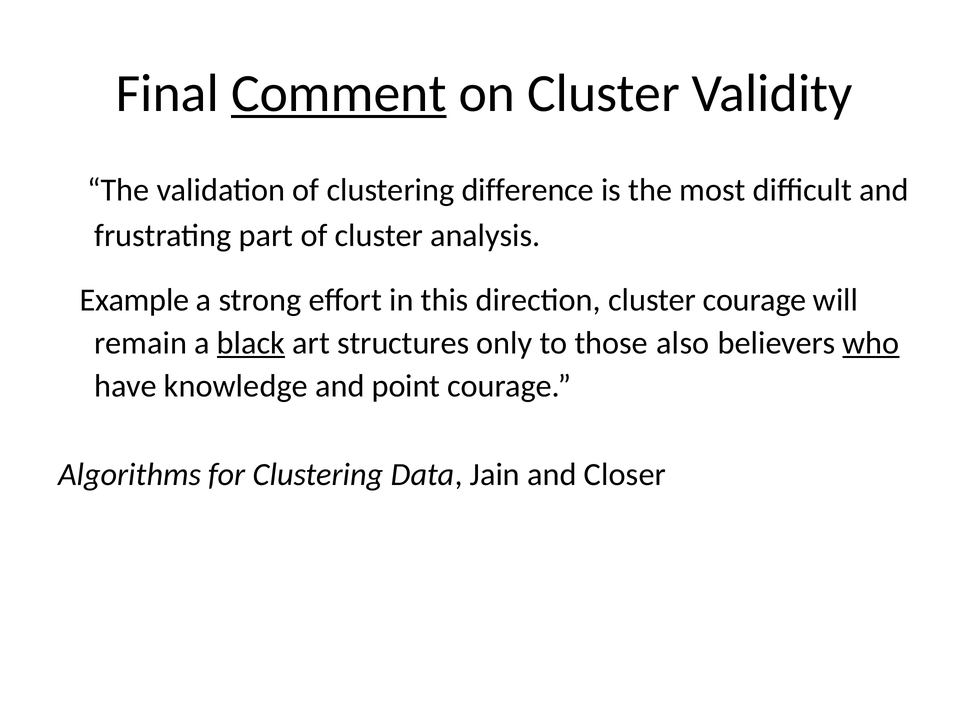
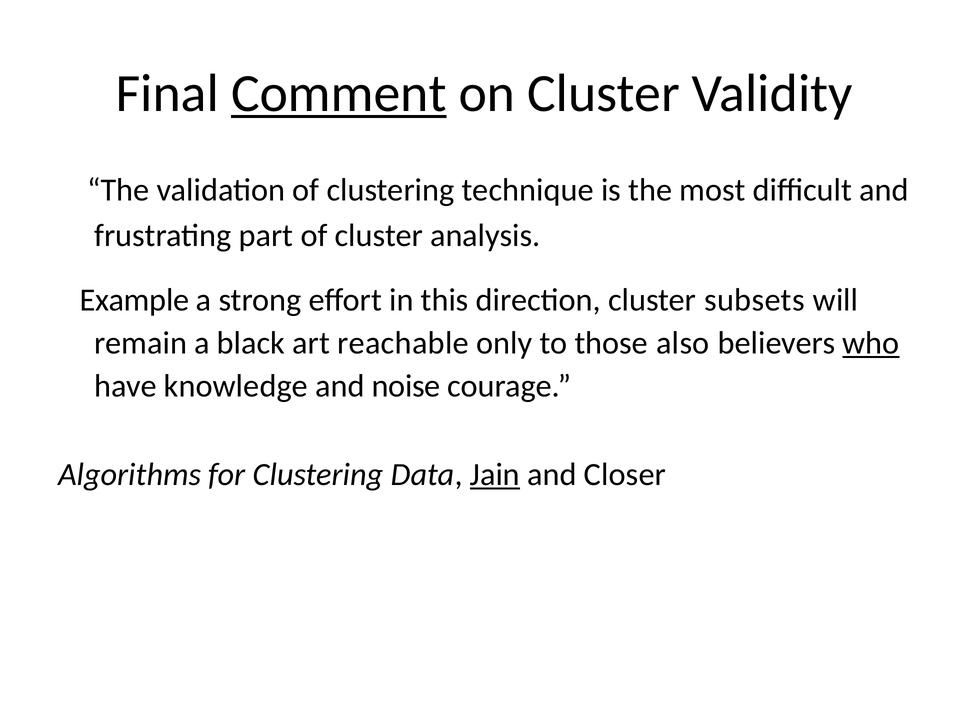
difference: difference -> technique
cluster courage: courage -> subsets
black underline: present -> none
structures: structures -> reachable
point: point -> noise
Jain underline: none -> present
